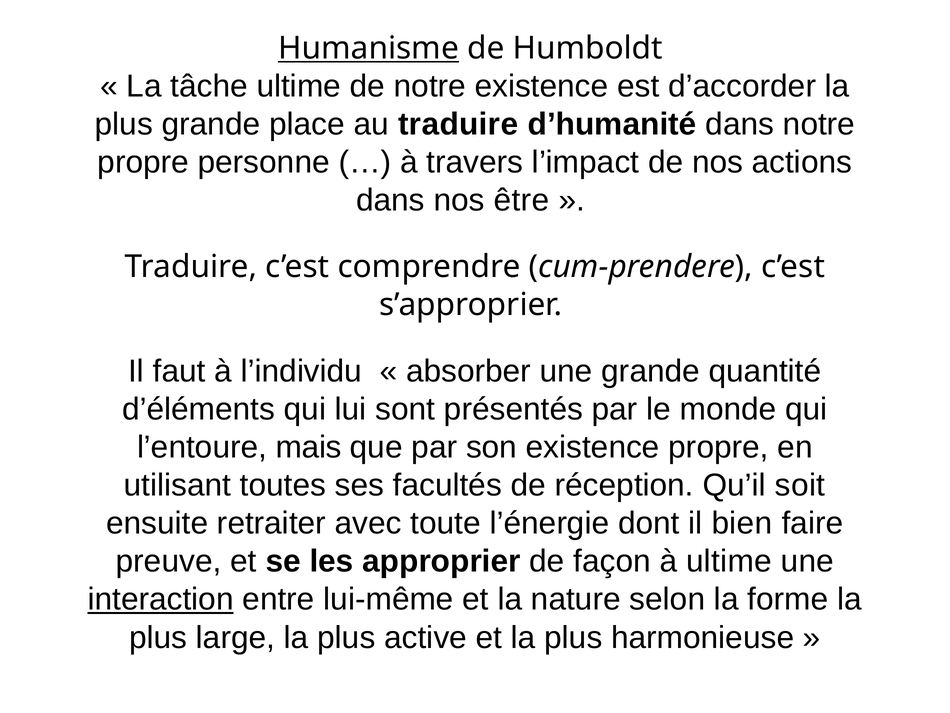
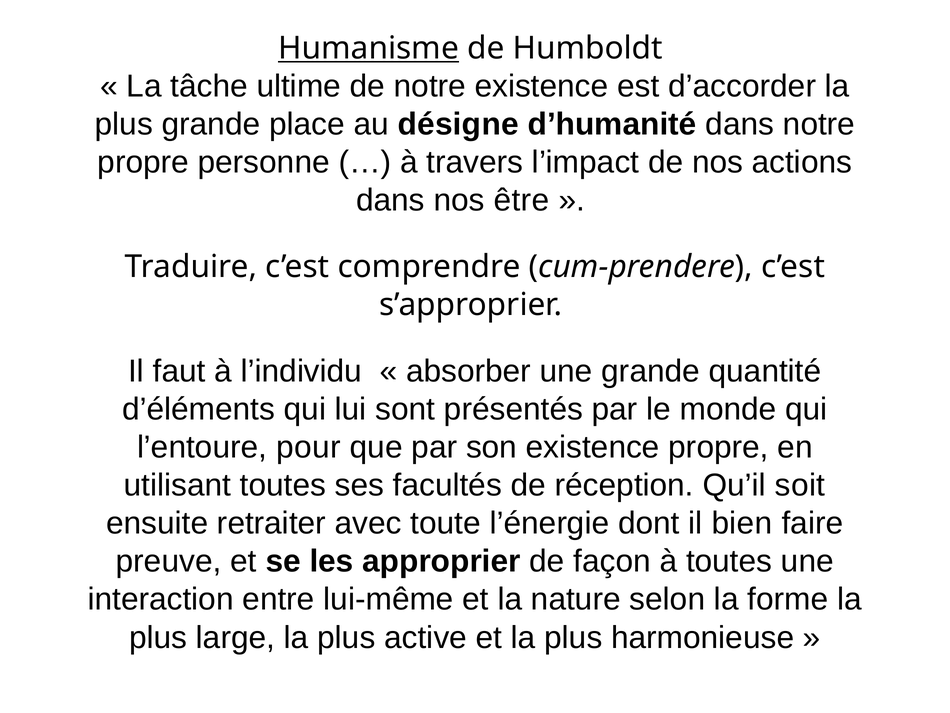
au traduire: traduire -> désigne
mais: mais -> pour
à ultime: ultime -> toutes
interaction underline: present -> none
